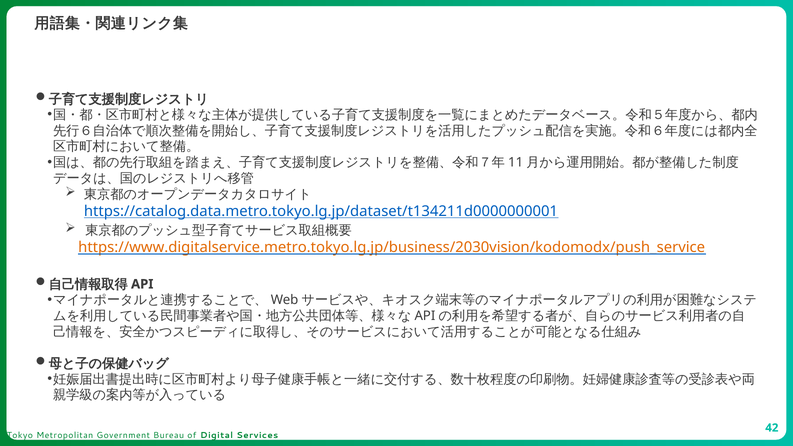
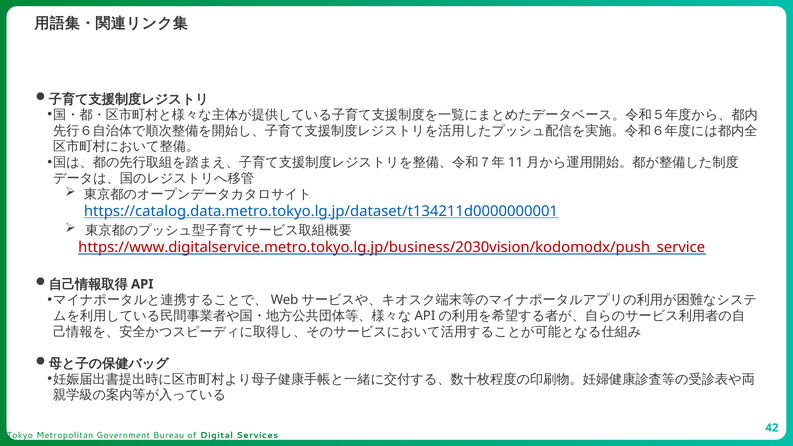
https://www.digitalservice.metro.tokyo.lg.jp/business/2030vision/kodomodx/push_service colour: orange -> red
